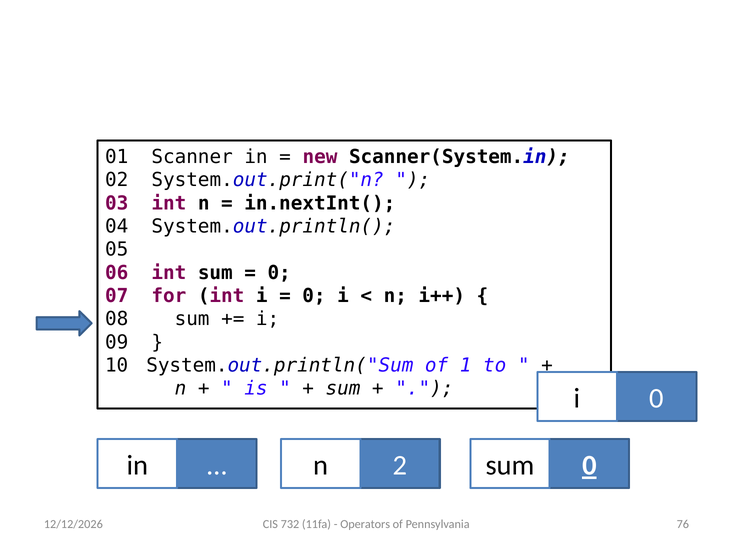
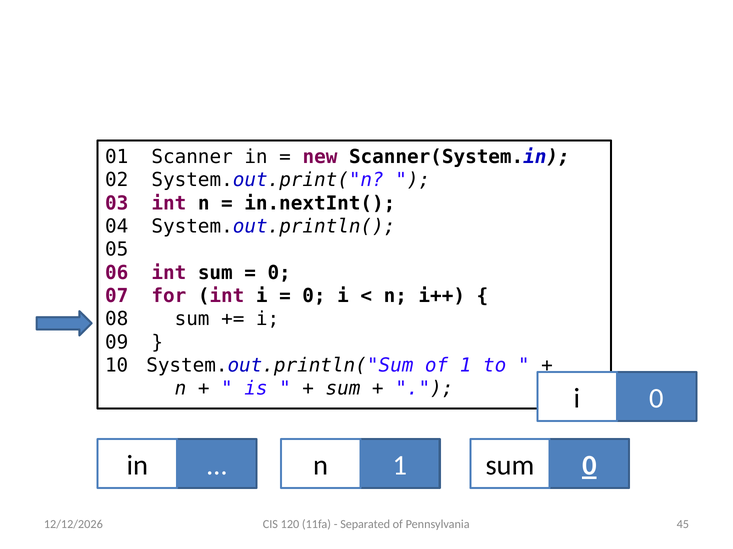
in 2: 2 -> 1
732: 732 -> 120
Operators: Operators -> Separated
76: 76 -> 45
